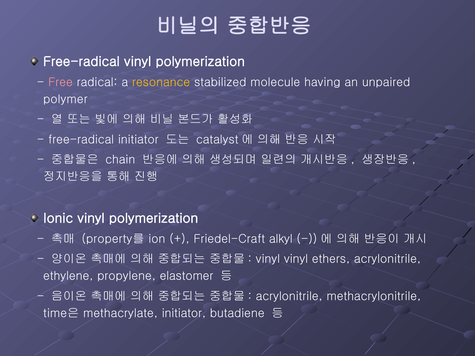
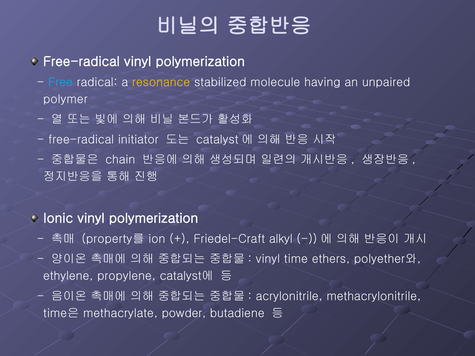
Free colour: pink -> light blue
vinyl vinyl: vinyl -> time
ethers acrylonitrile: acrylonitrile -> polyether와
propylene elastomer: elastomer -> catalyst에
methacrylate initiator: initiator -> powder
